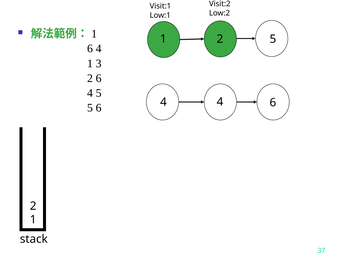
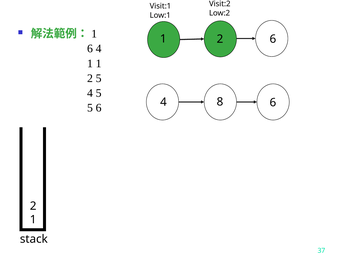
1 5: 5 -> 6
1 3: 3 -> 1
2 6: 6 -> 5
4 4: 4 -> 8
